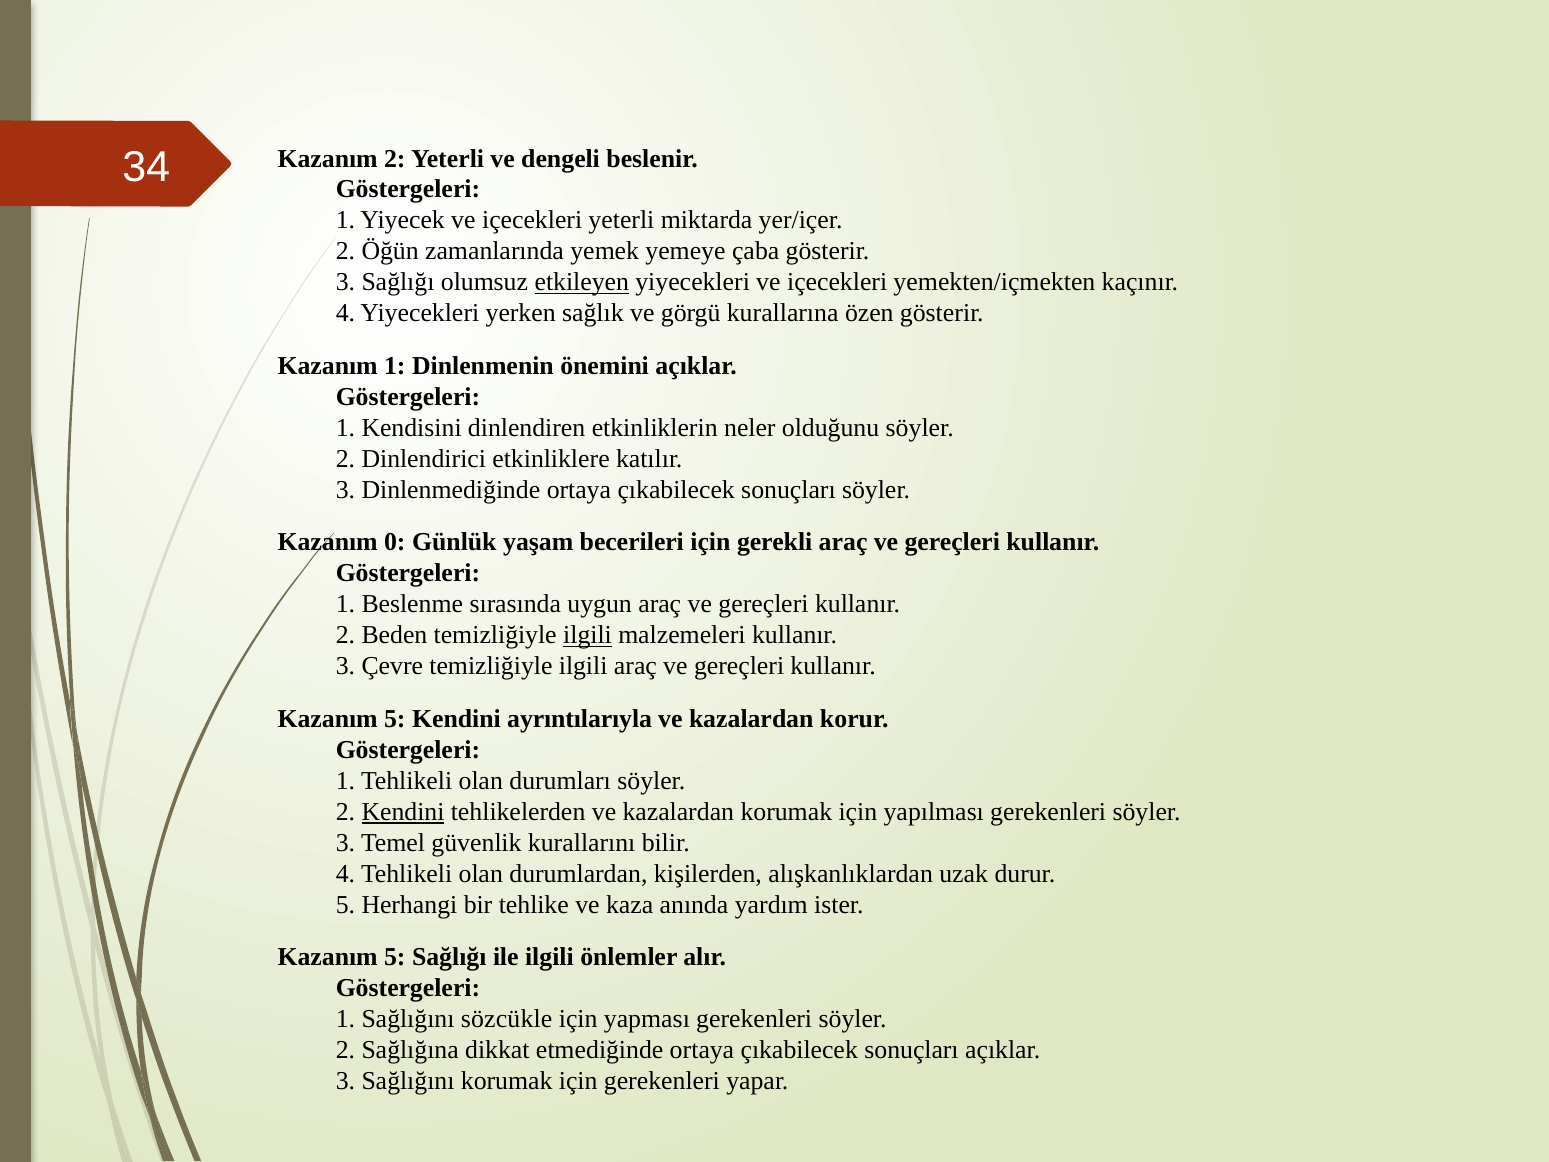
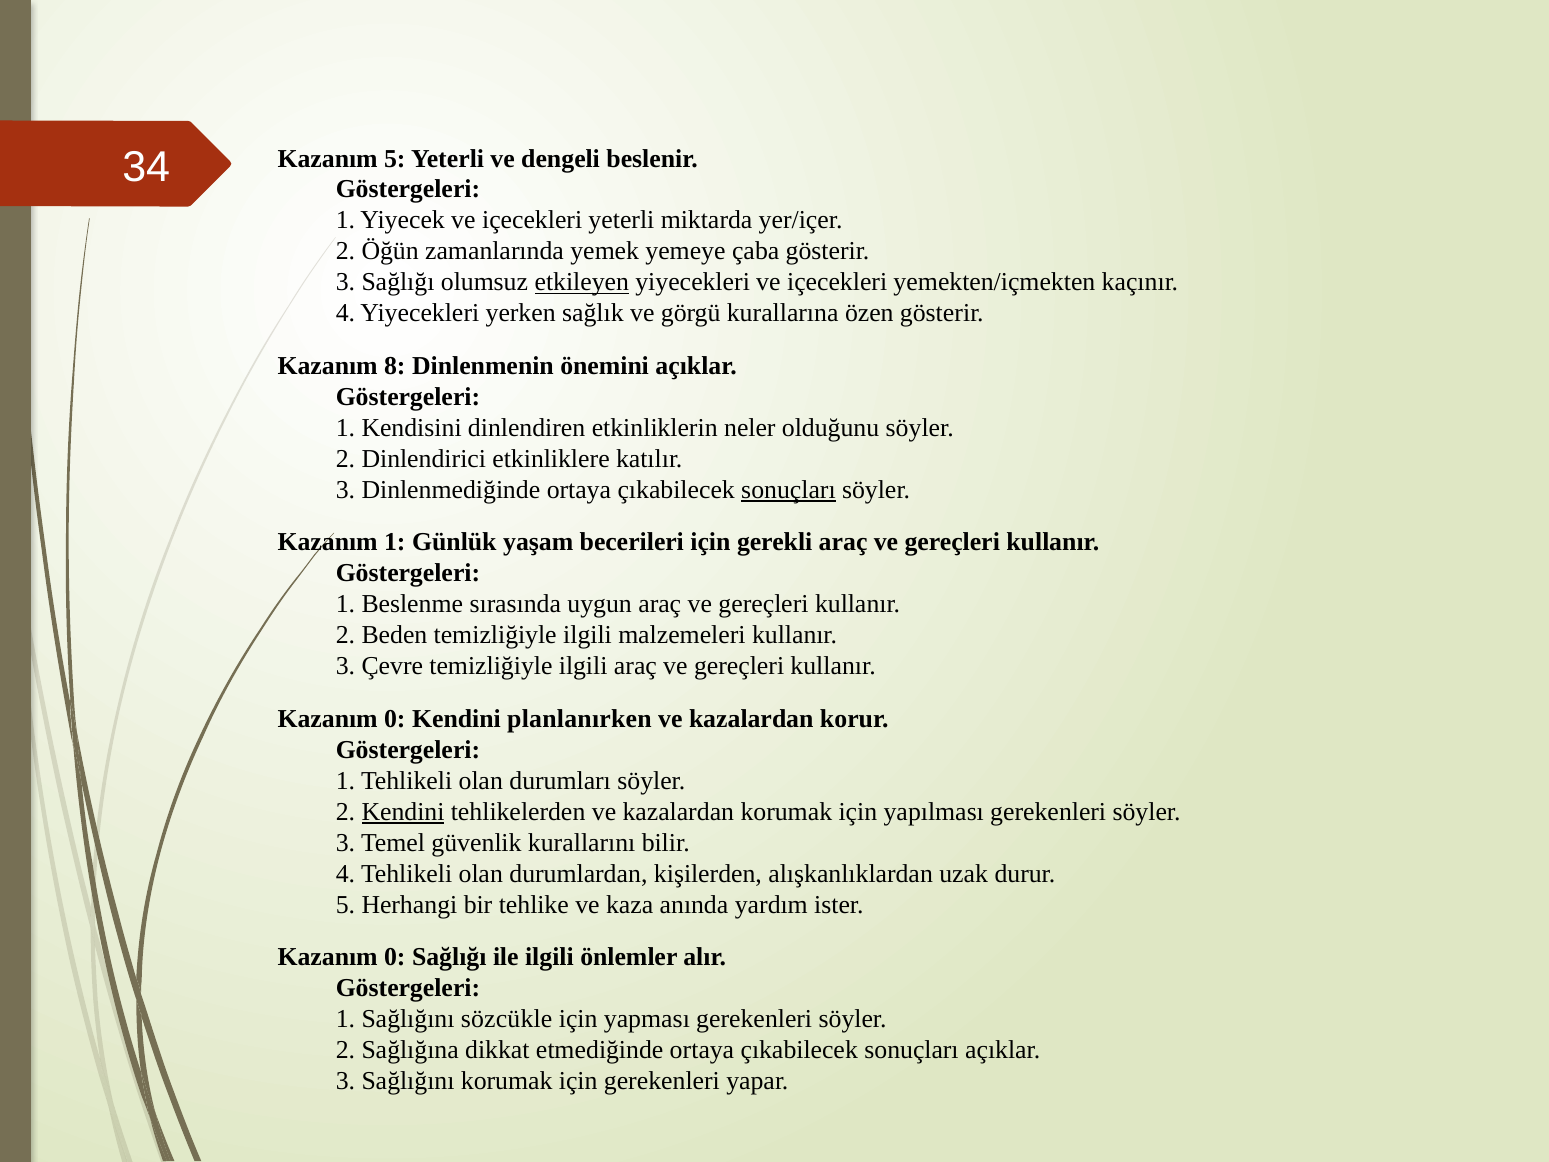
Kazanım 2: 2 -> 5
Kazanım 1: 1 -> 8
sonuçları at (788, 490) underline: none -> present
Kazanım 0: 0 -> 1
ilgili at (588, 635) underline: present -> none
5 at (395, 719): 5 -> 0
ayrıntılarıyla: ayrıntılarıyla -> planlanırken
5 at (395, 957): 5 -> 0
